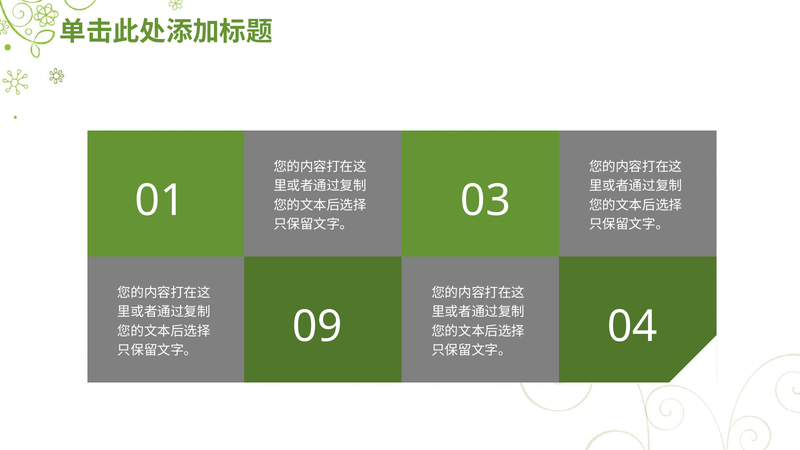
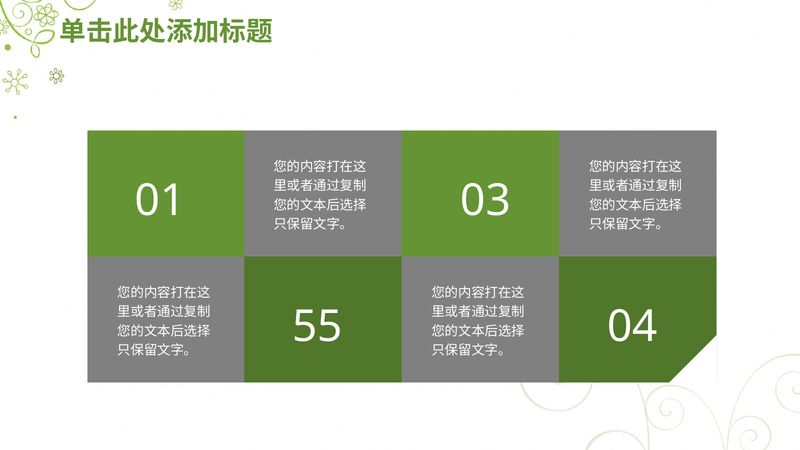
09: 09 -> 55
